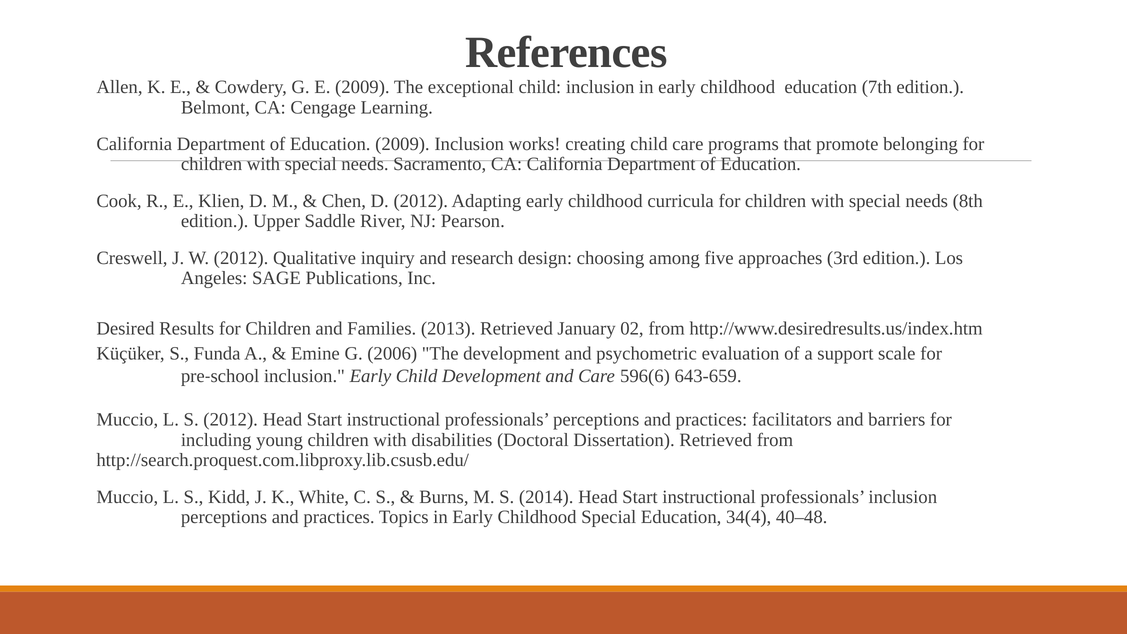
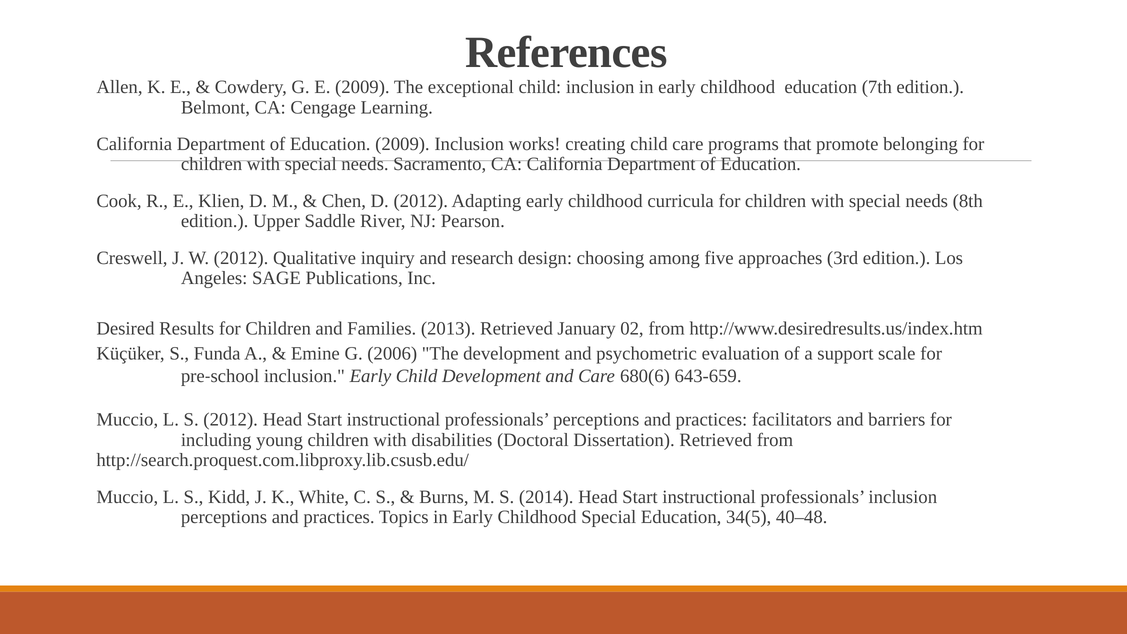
596(6: 596(6 -> 680(6
34(4: 34(4 -> 34(5
